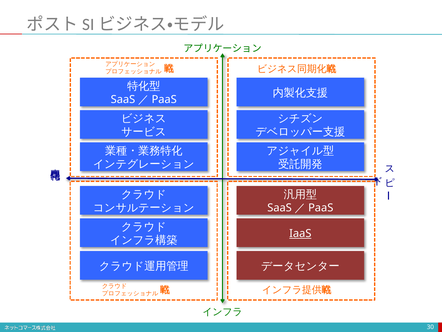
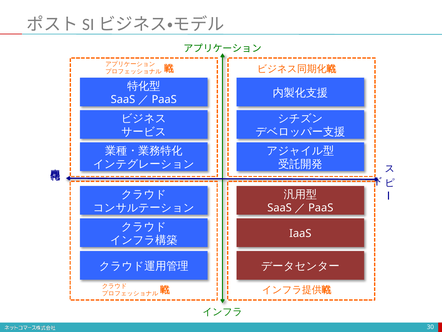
IaaS underline: present -> none
